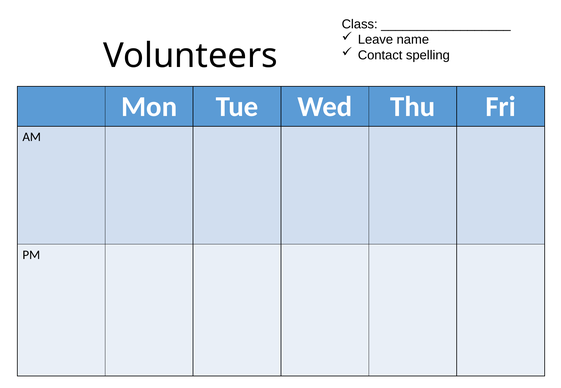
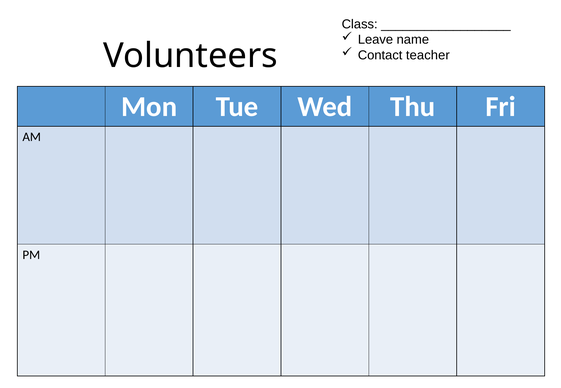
spelling: spelling -> teacher
